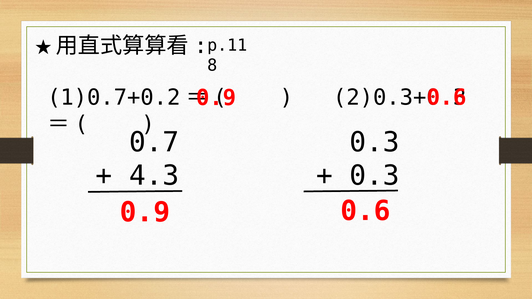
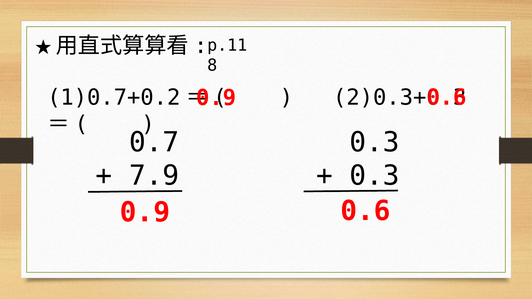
4.3: 4.3 -> 7.9
